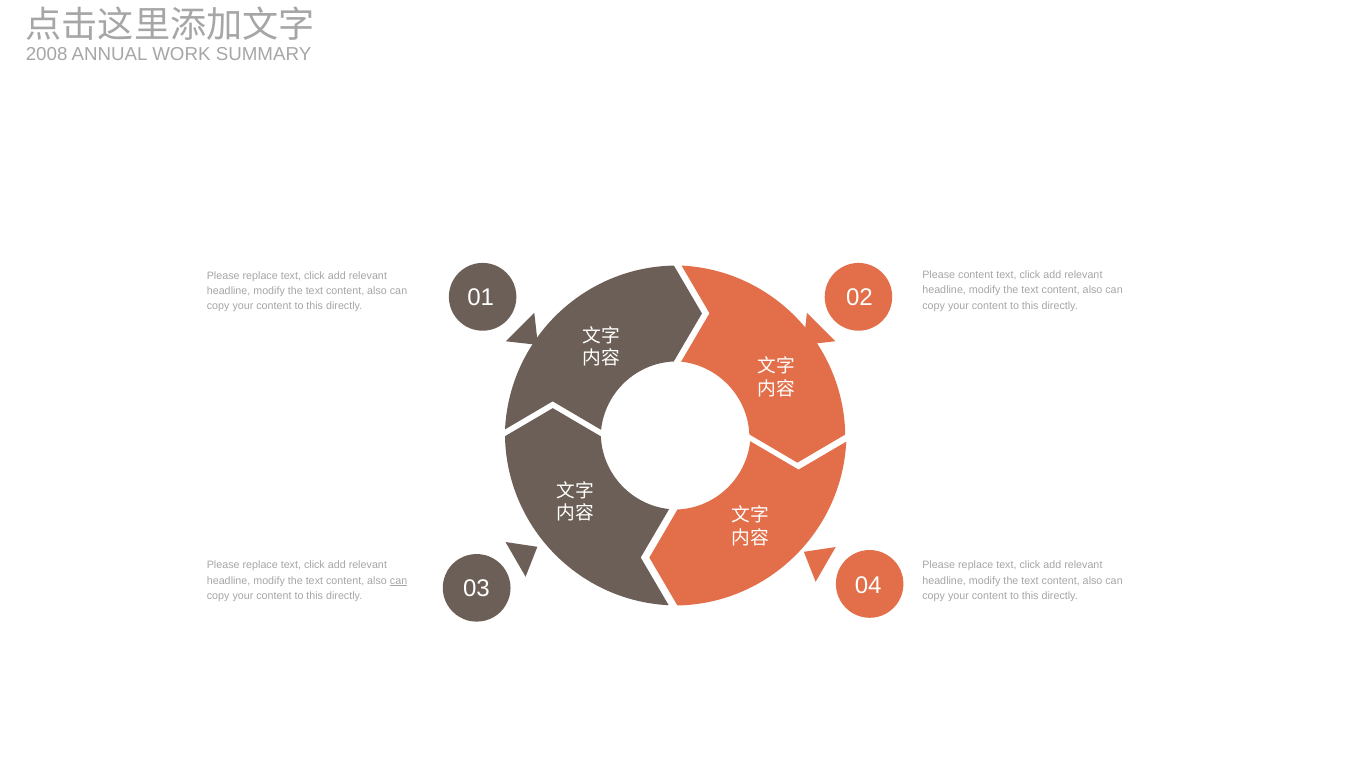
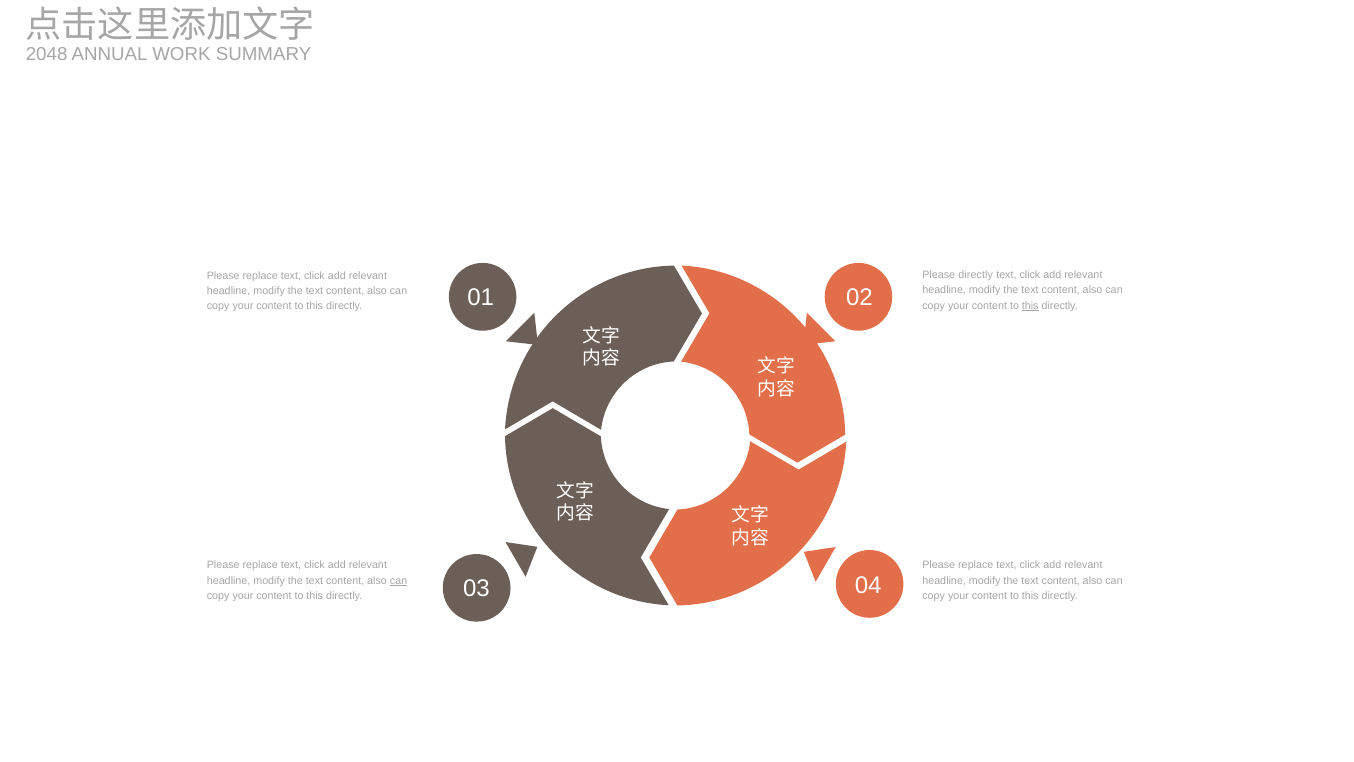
2008: 2008 -> 2048
Please content: content -> directly
this at (1030, 306) underline: none -> present
